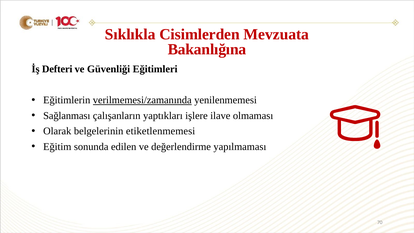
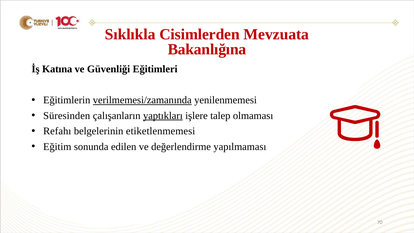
Defteri: Defteri -> Katına
Sağlanması: Sağlanması -> Süresinden
yaptıkları underline: none -> present
ilave: ilave -> talep
Olarak: Olarak -> Refahı
